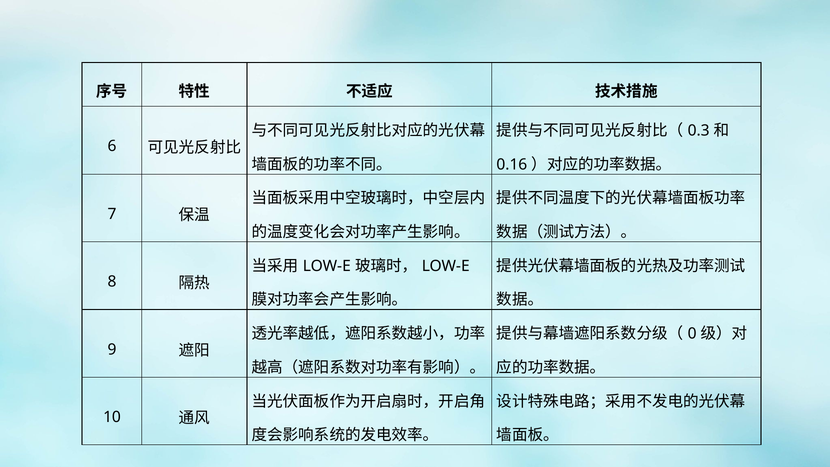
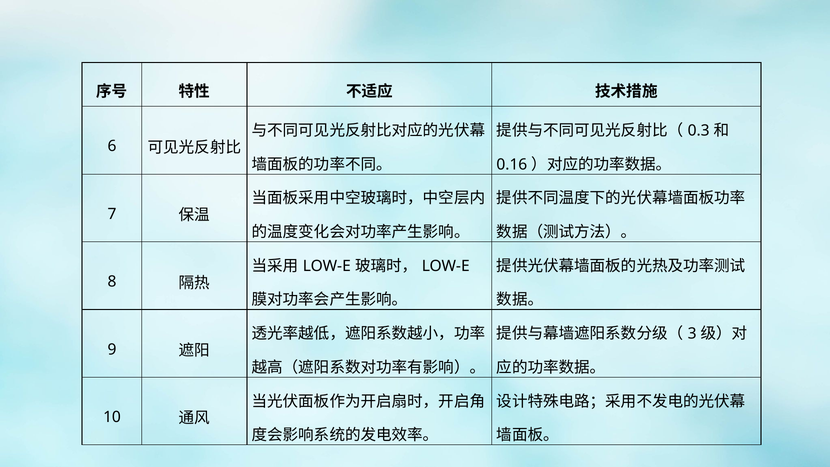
0: 0 -> 3
